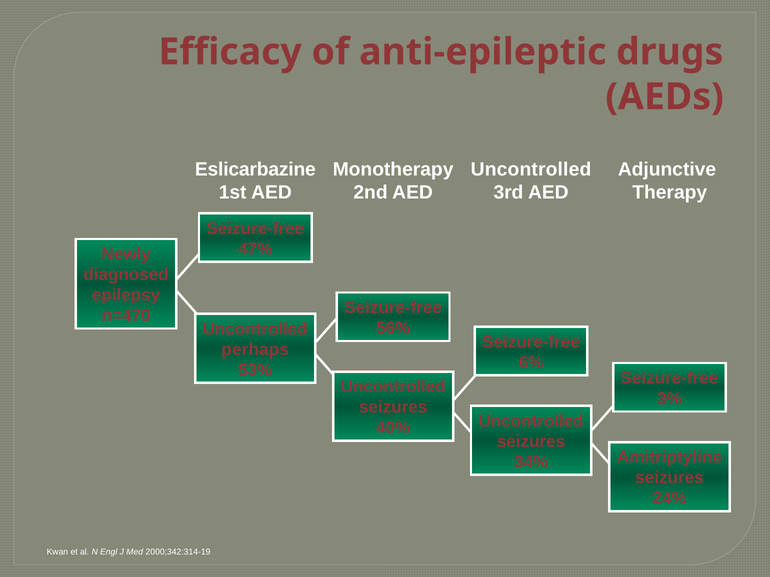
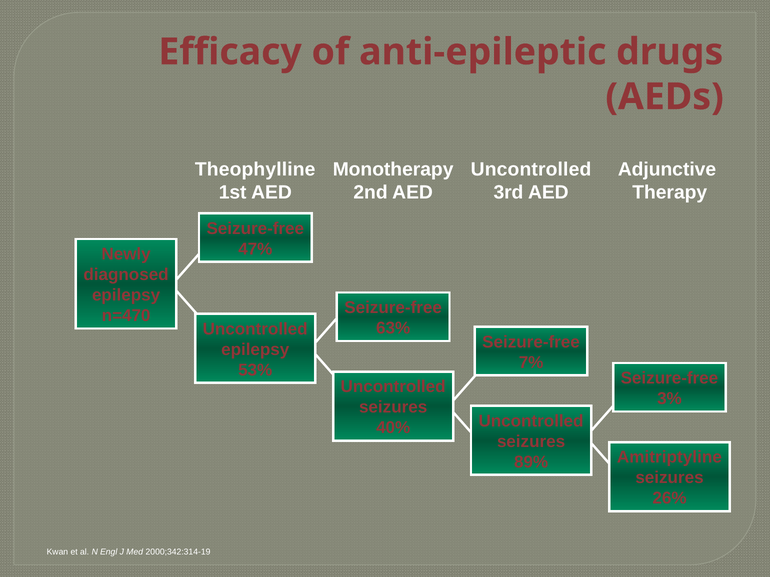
Eslicarbazine: Eslicarbazine -> Theophylline
56%: 56% -> 63%
perhaps at (255, 350): perhaps -> epilepsy
6%: 6% -> 7%
34%: 34% -> 89%
24%: 24% -> 26%
